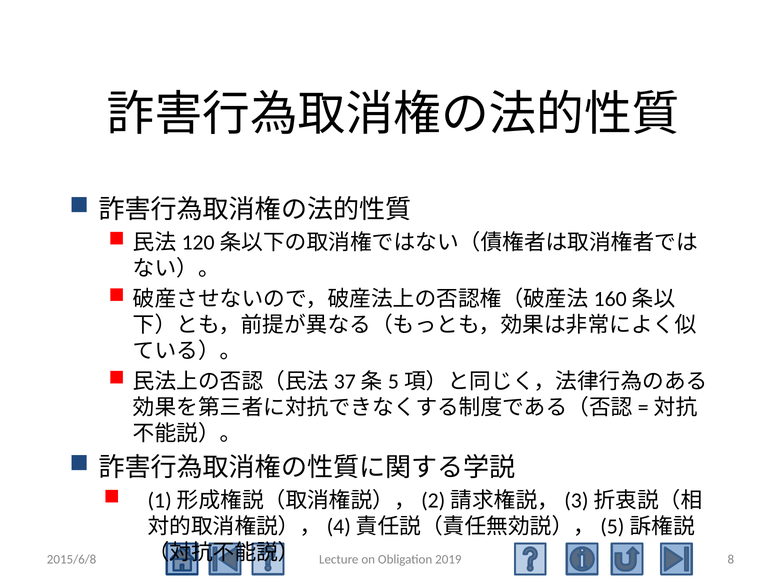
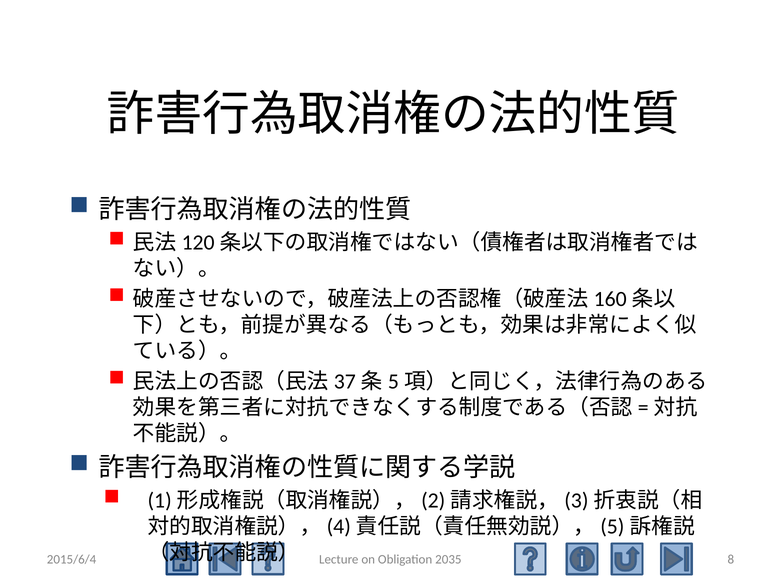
2015/6/8: 2015/6/8 -> 2015/6/4
2019: 2019 -> 2035
